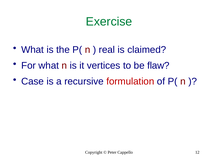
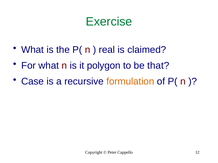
vertices: vertices -> polygon
flaw: flaw -> that
formulation colour: red -> orange
